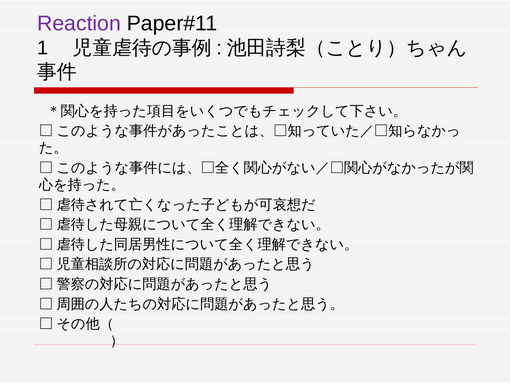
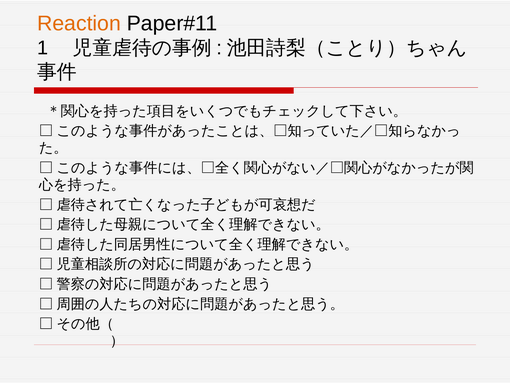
Reaction colour: purple -> orange
